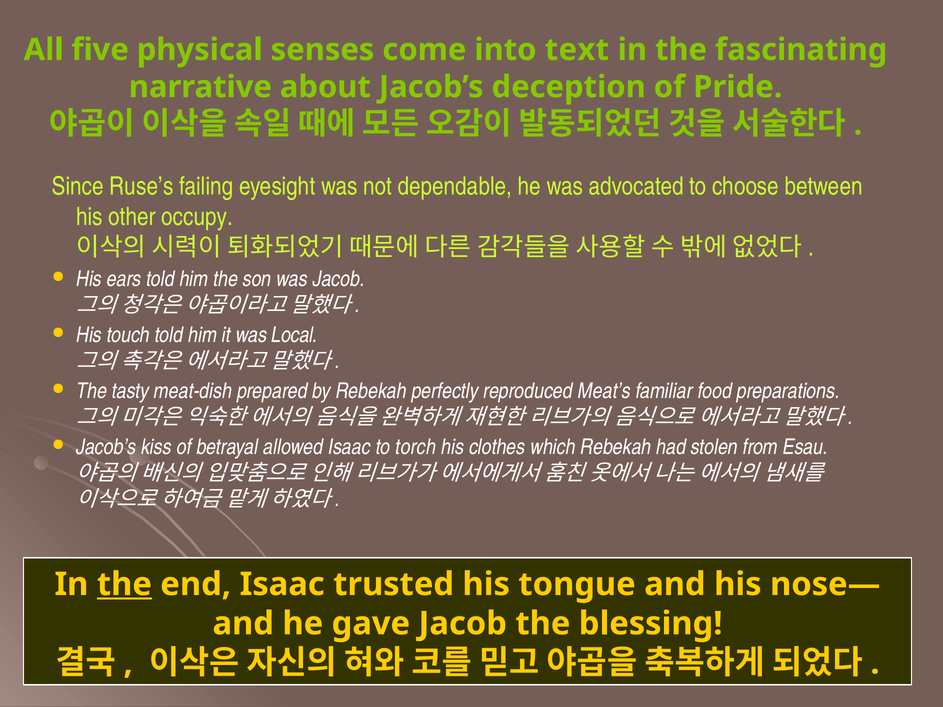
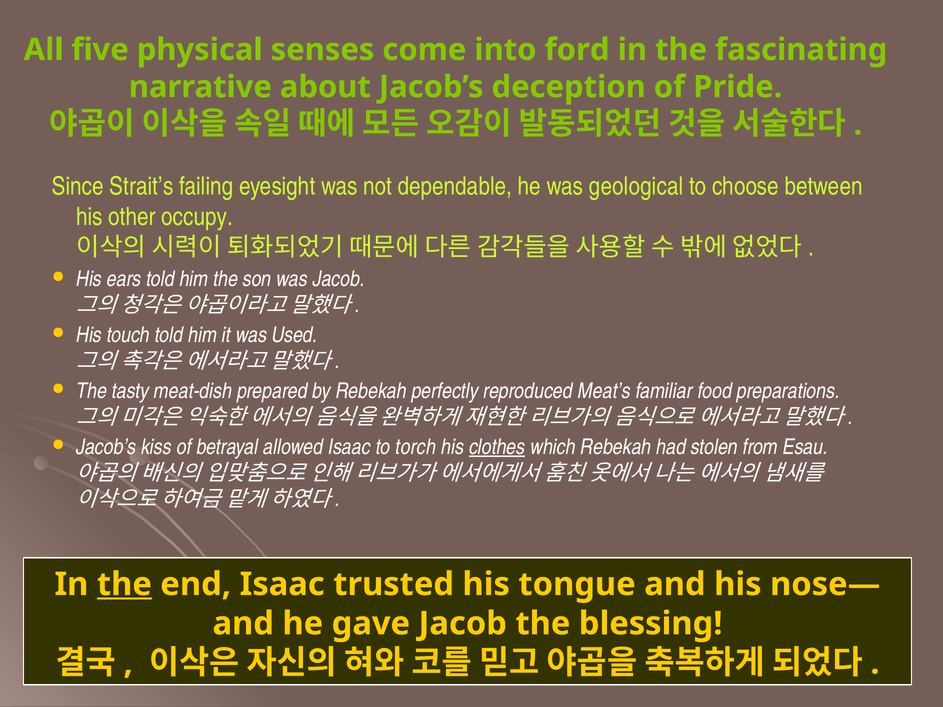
text: text -> ford
Ruse’s: Ruse’s -> Strait’s
advocated: advocated -> geological
Local: Local -> Used
clothes underline: none -> present
